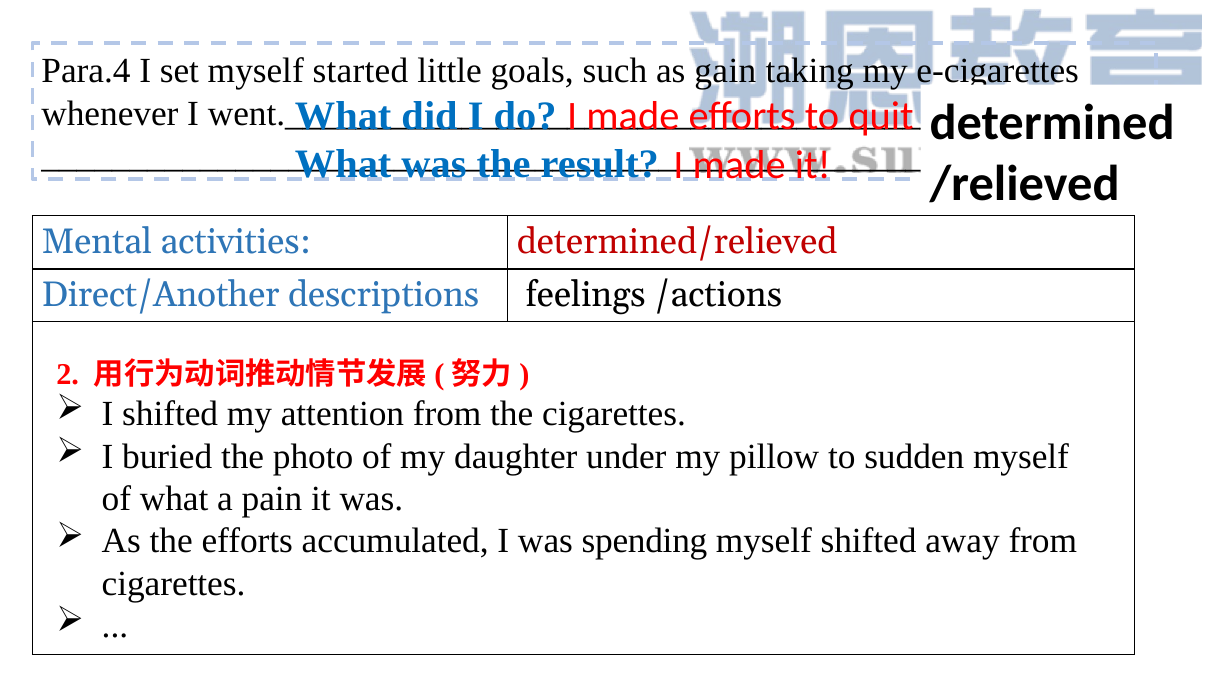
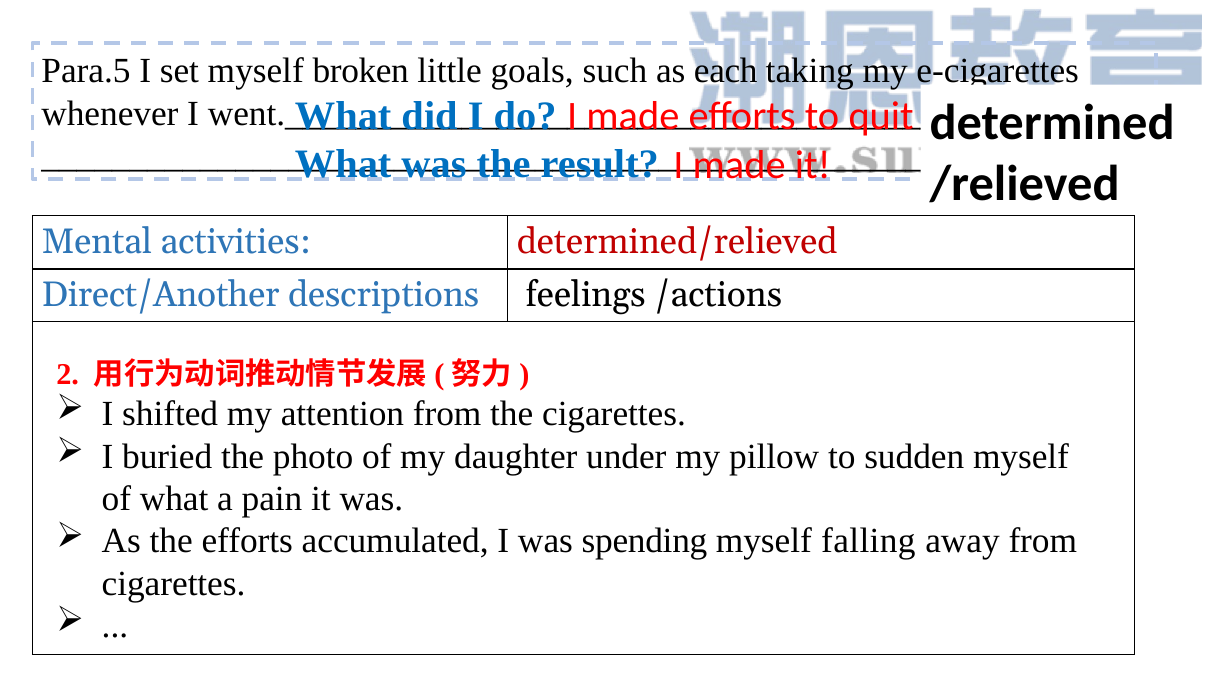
Para.4: Para.4 -> Para.5
started: started -> broken
gain: gain -> each
myself shifted: shifted -> falling
